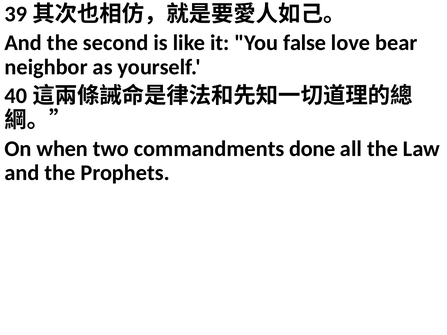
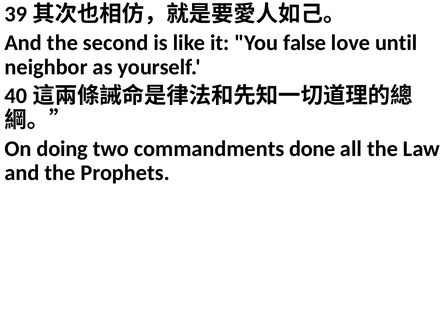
bear: bear -> until
when: when -> doing
